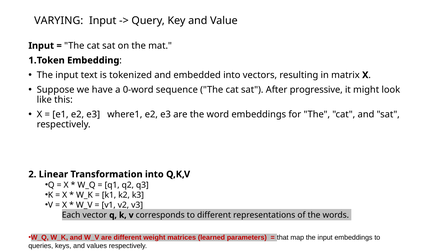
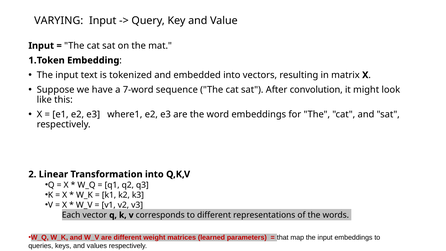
0-word: 0-word -> 7-word
progressive: progressive -> convolution
